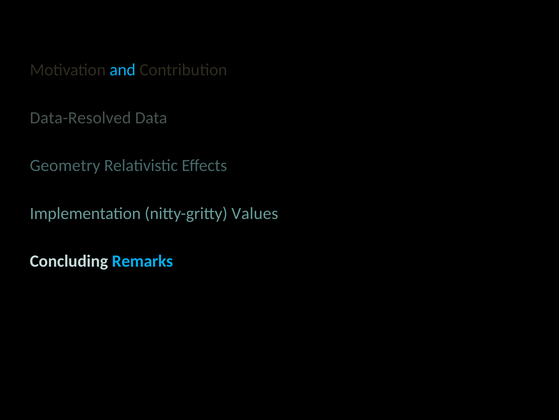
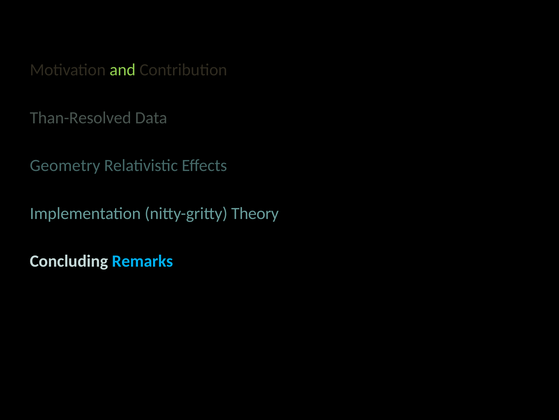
and colour: light blue -> light green
Data-Resolved: Data-Resolved -> Than-Resolved
Values: Values -> Theory
